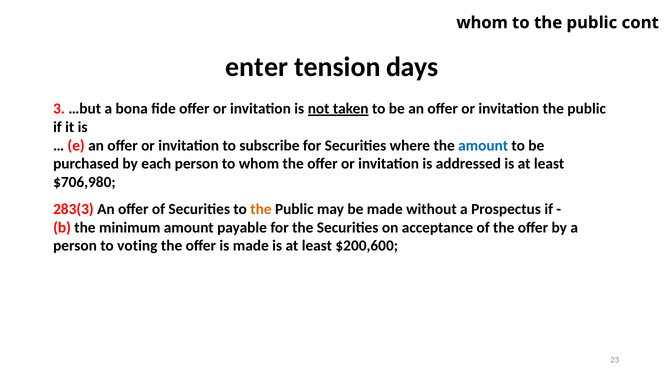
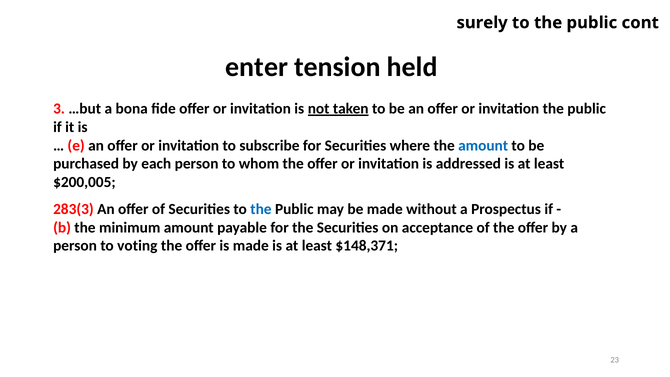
whom at (482, 23): whom -> surely
days: days -> held
$706,980: $706,980 -> $200,005
the at (261, 209) colour: orange -> blue
$200,600: $200,600 -> $148,371
